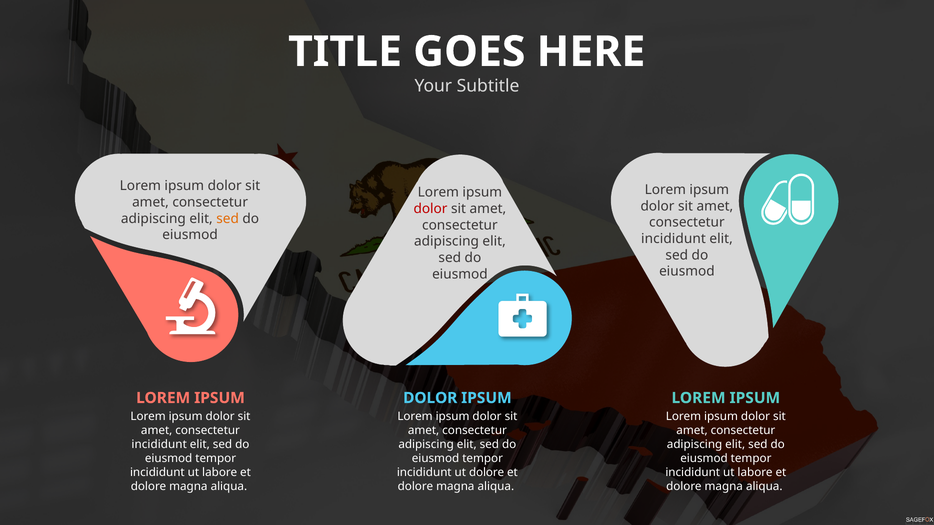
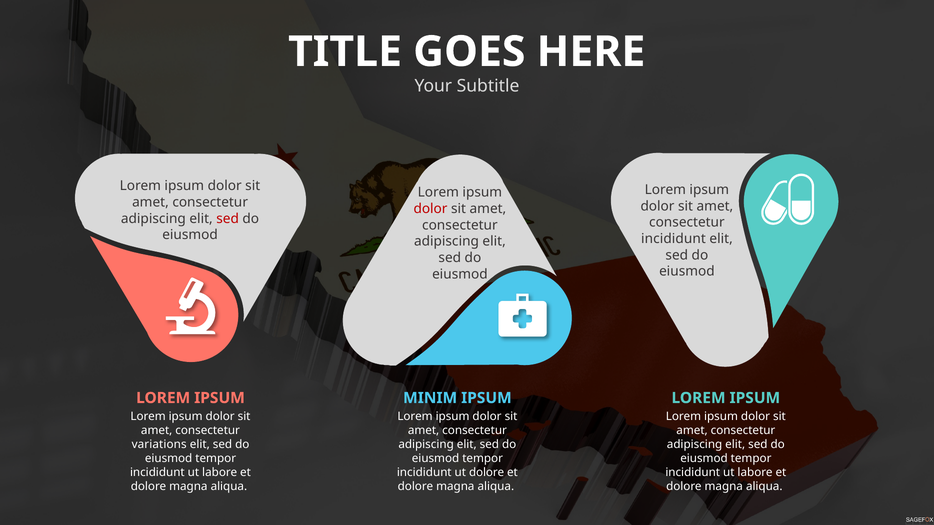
sed at (228, 219) colour: orange -> red
DOLOR at (430, 398): DOLOR -> MINIM
incididunt at (159, 445): incididunt -> variations
